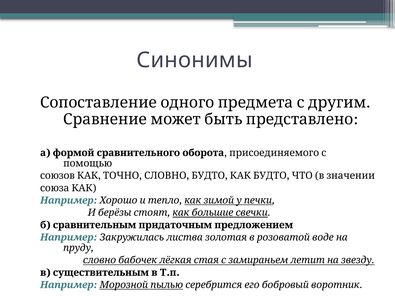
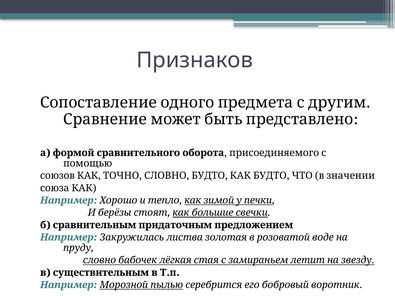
Синонимы: Синонимы -> Признаков
